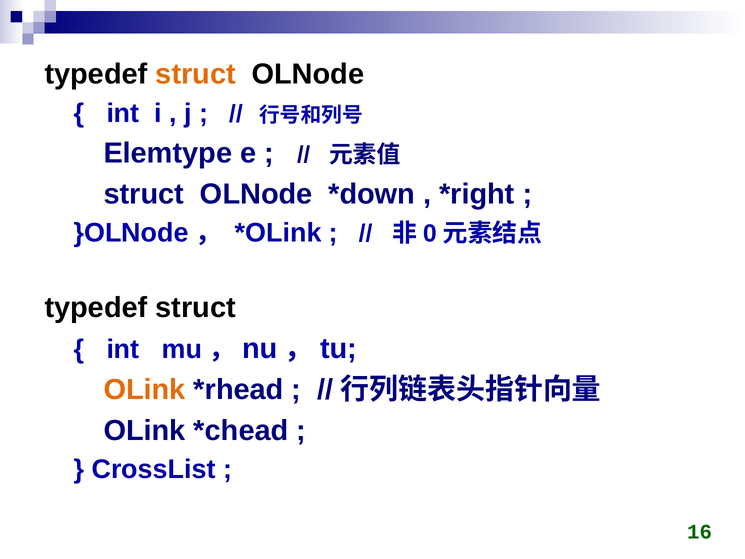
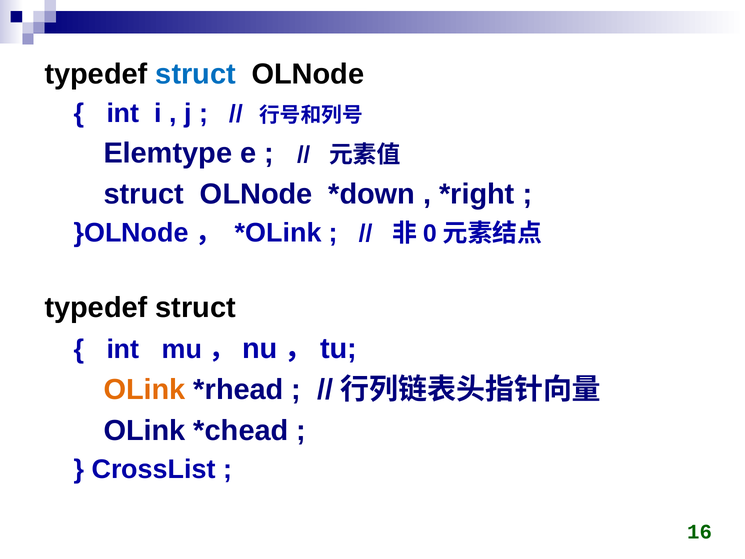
struct at (196, 74) colour: orange -> blue
